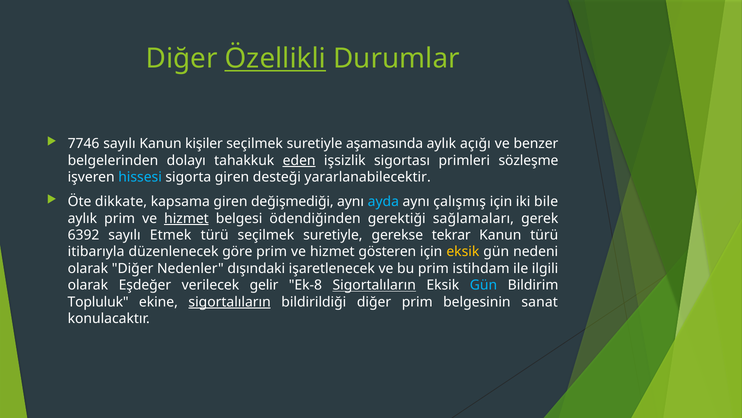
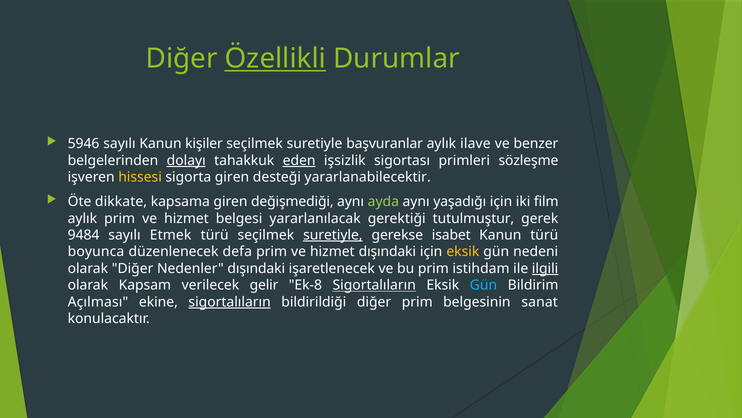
7746: 7746 -> 5946
aşamasında: aşamasında -> başvuranlar
açığı: açığı -> ilave
dolayı underline: none -> present
hissesi colour: light blue -> yellow
ayda colour: light blue -> light green
çalışmış: çalışmış -> yaşadığı
bile: bile -> film
hizmet at (186, 218) underline: present -> none
ödendiğinden: ödendiğinden -> yararlanılacak
sağlamaları: sağlamaları -> tutulmuştur
6392: 6392 -> 9484
suretiyle at (333, 235) underline: none -> present
tekrar: tekrar -> isabet
itibarıyla: itibarıyla -> boyunca
göre: göre -> defa
hizmet gösteren: gösteren -> dışındaki
ilgili underline: none -> present
Eşdeğer: Eşdeğer -> Kapsam
Topluluk: Topluluk -> Açılması
